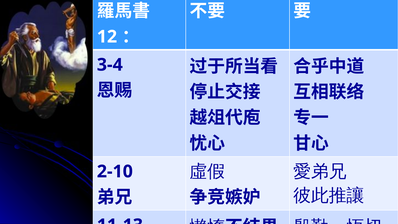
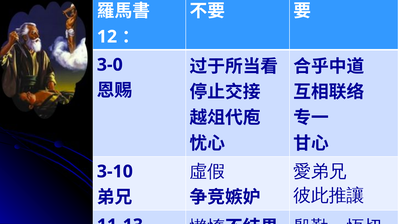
3-4: 3-4 -> 3-0
2-10: 2-10 -> 3-10
